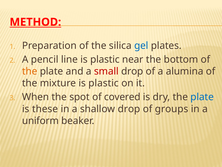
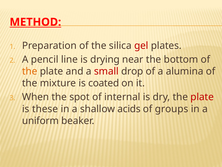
gel colour: blue -> red
line is plastic: plastic -> drying
mixture is plastic: plastic -> coated
covered: covered -> internal
plate at (202, 97) colour: blue -> red
shallow drop: drop -> acids
